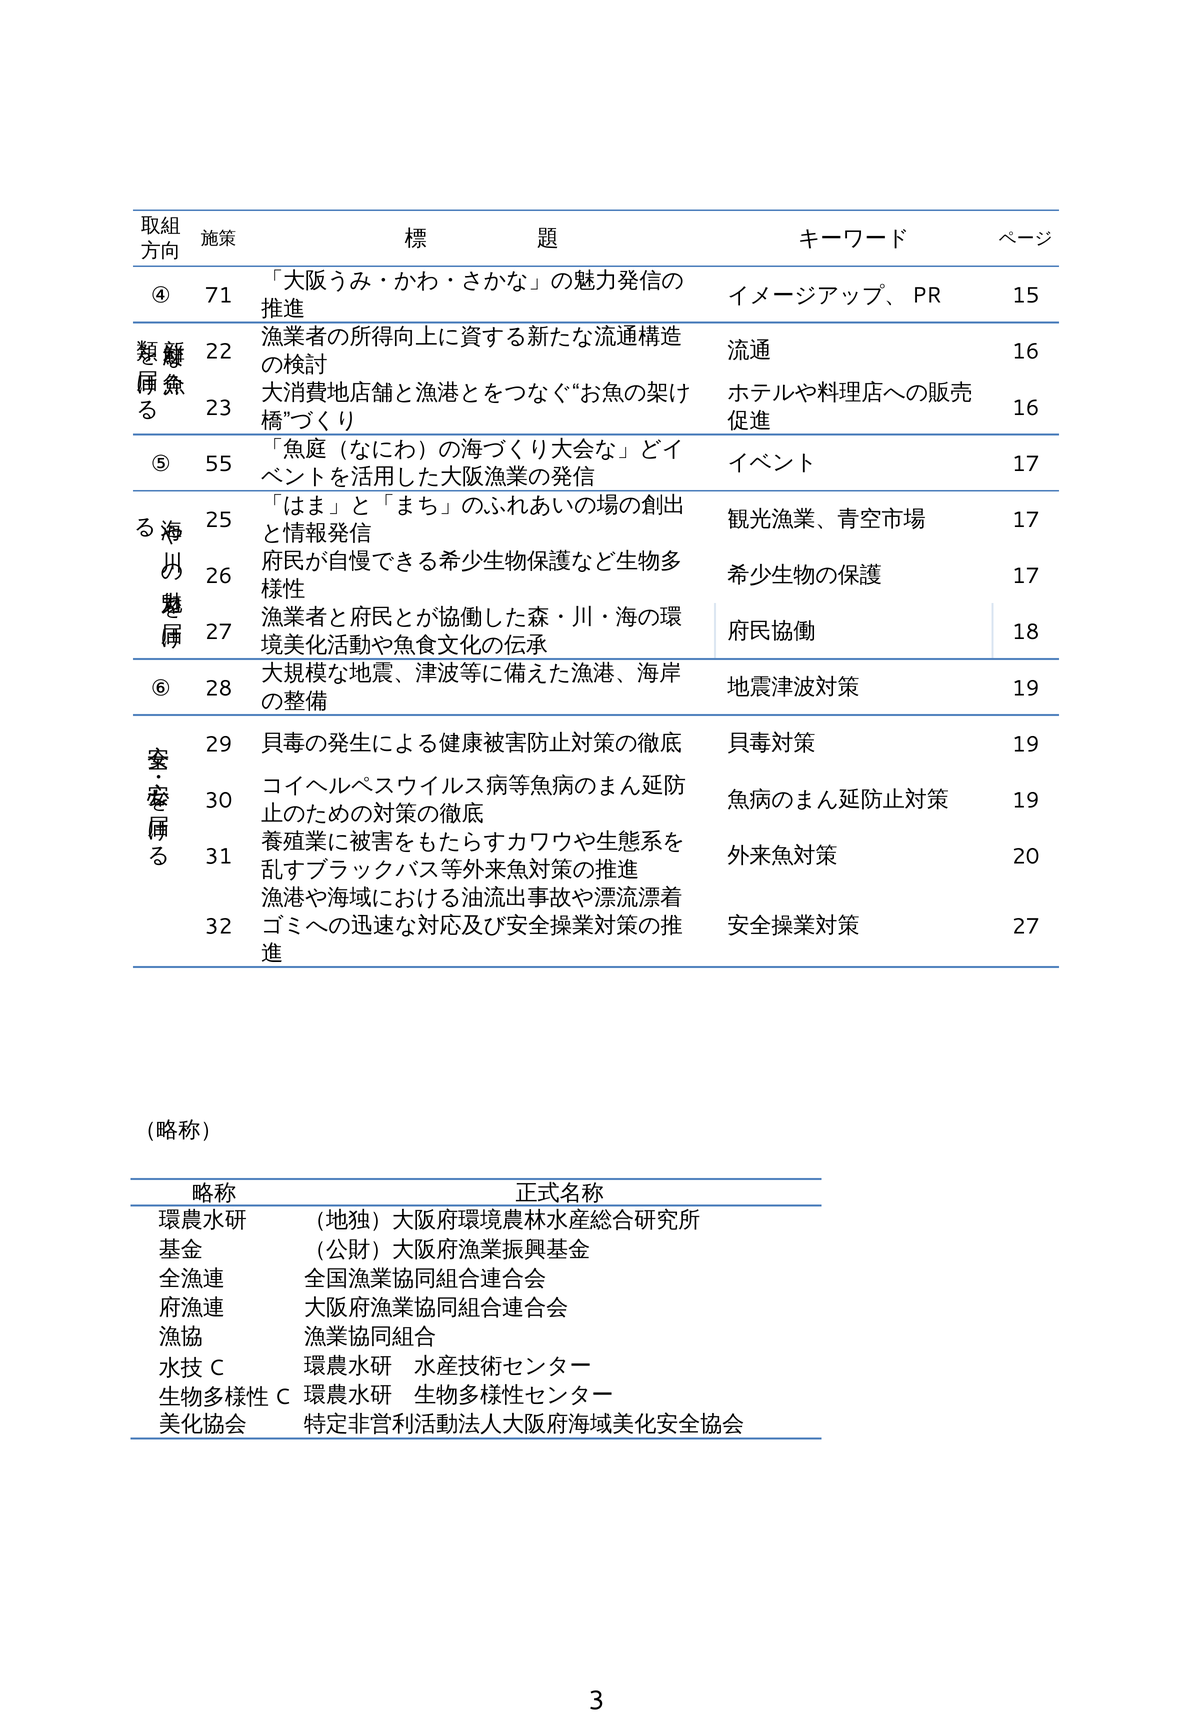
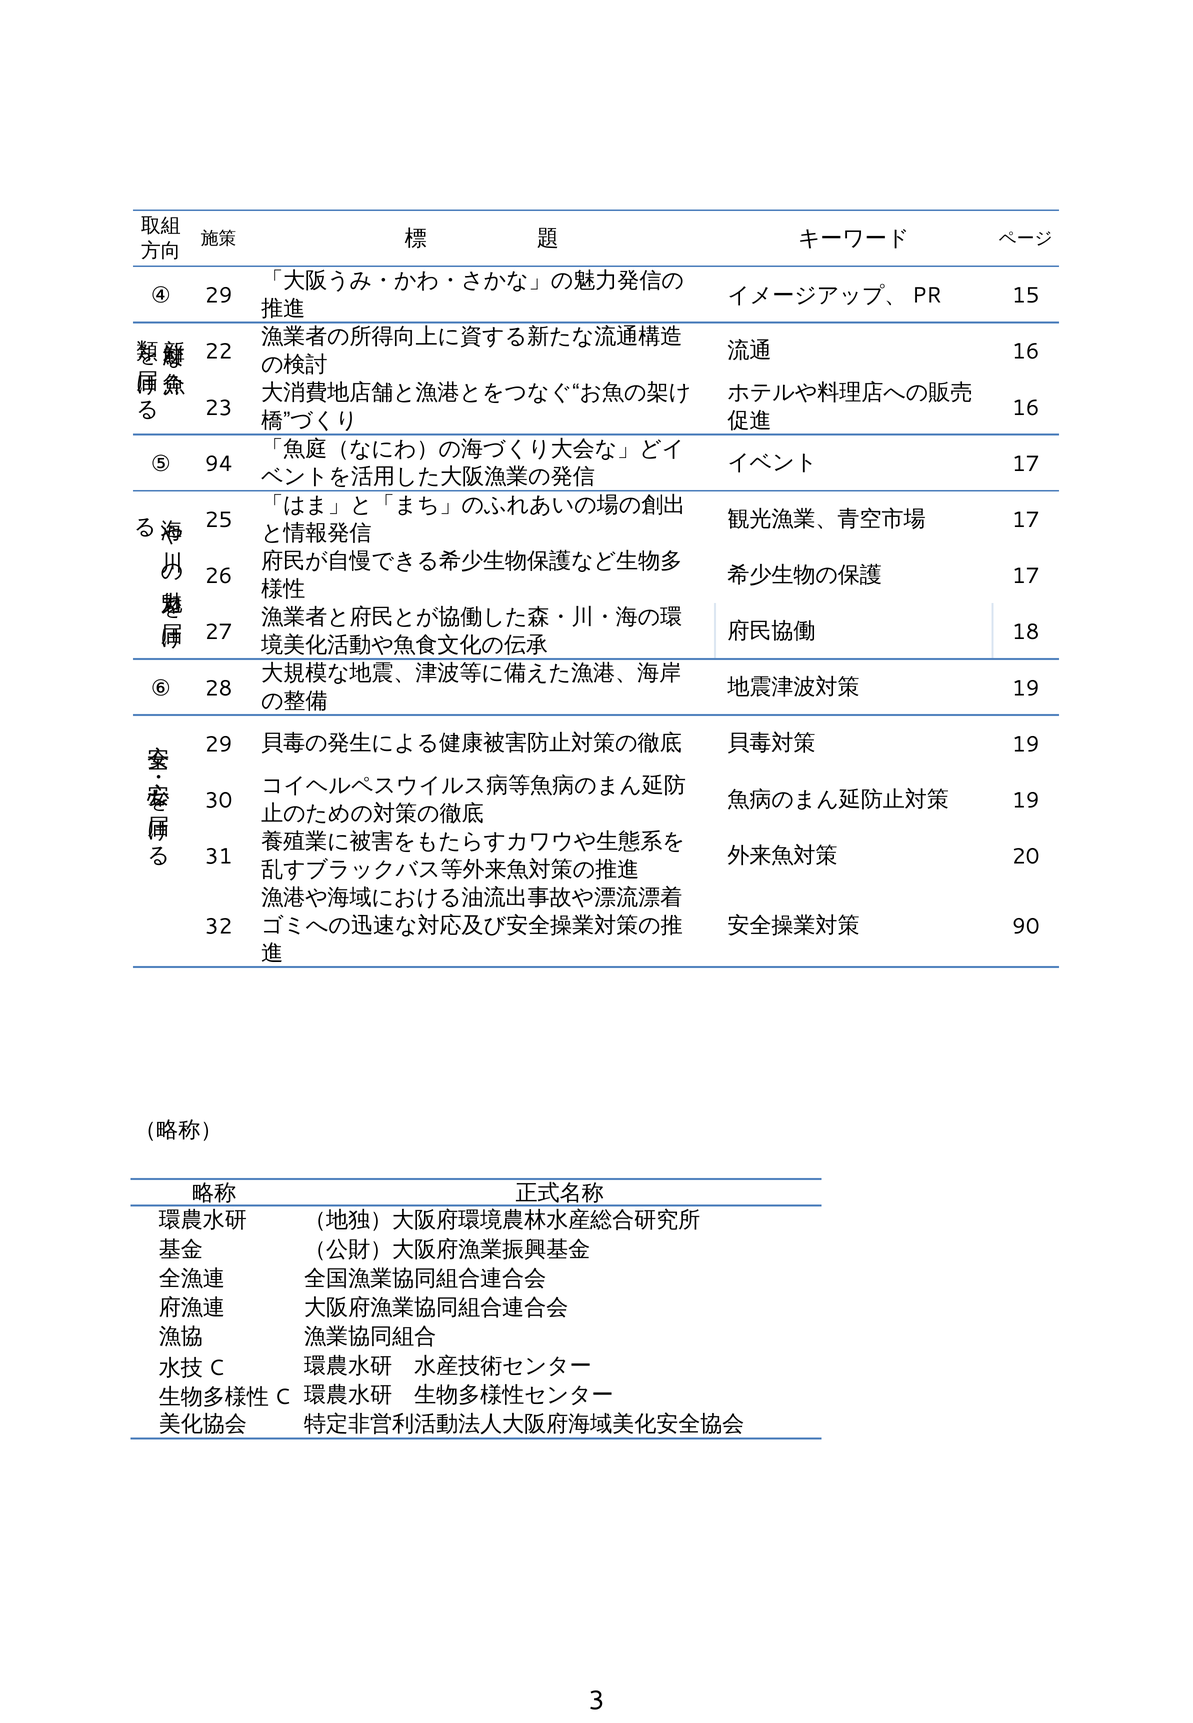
④ 71: 71 -> 29
55: 55 -> 94
27 at (1026, 927): 27 -> 90
